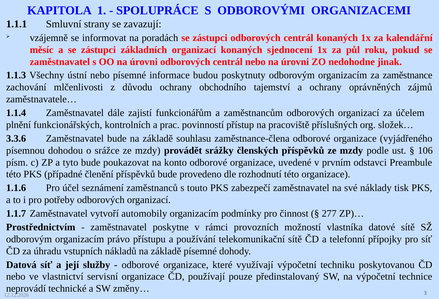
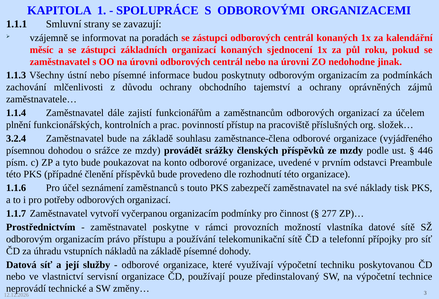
zaměstnance: zaměstnance -> podmínkách
3.3.6: 3.3.6 -> 3.2.4
106: 106 -> 446
automobily: automobily -> vyčerpanou
